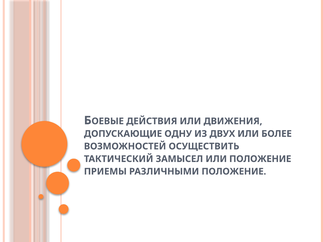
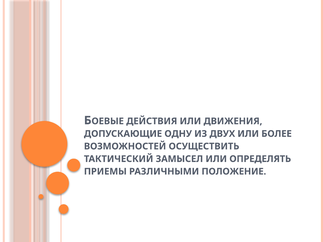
ИЛИ ПОЛОЖЕНИЕ: ПОЛОЖЕНИЕ -> ОПРЕДЕЛЯТЬ
